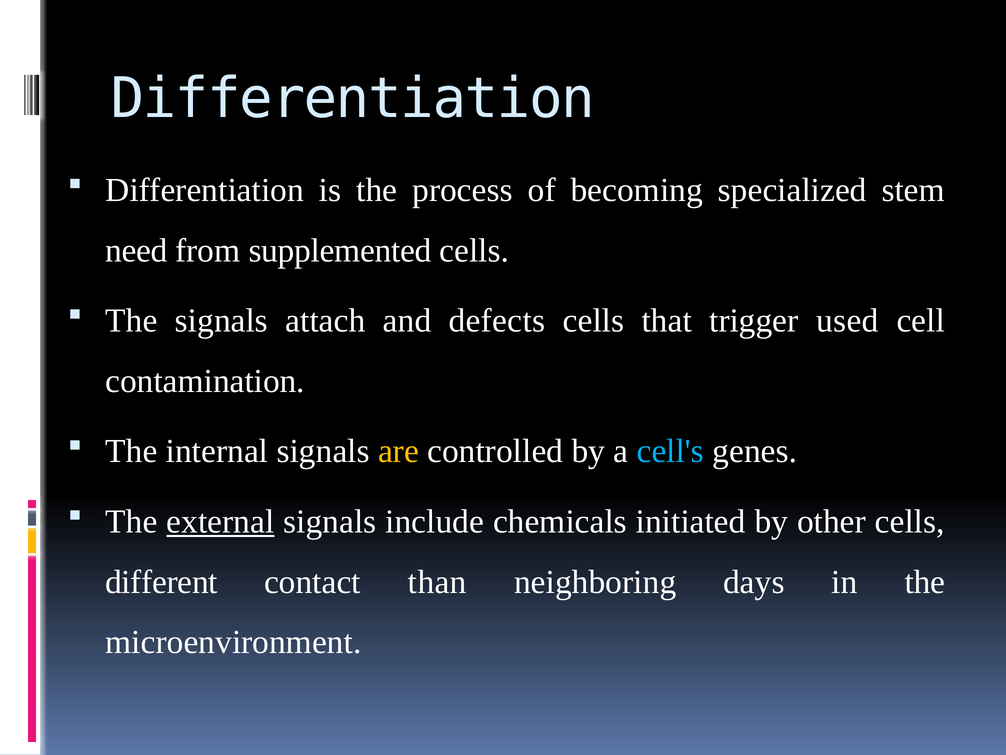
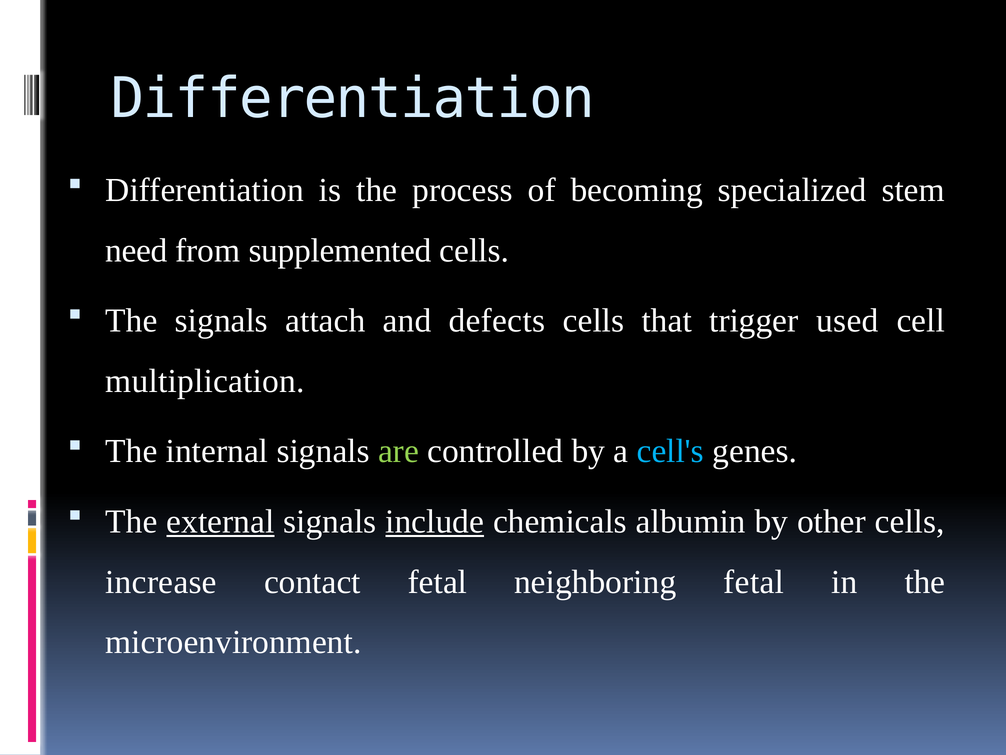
contamination: contamination -> multiplication
are colour: yellow -> light green
include underline: none -> present
initiated: initiated -> albumin
different: different -> increase
contact than: than -> fetal
neighboring days: days -> fetal
